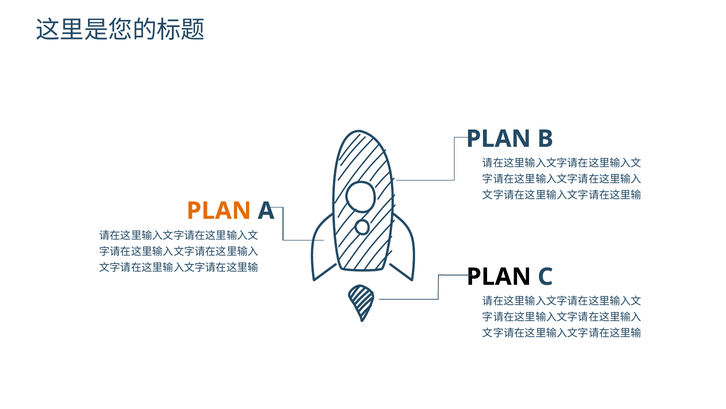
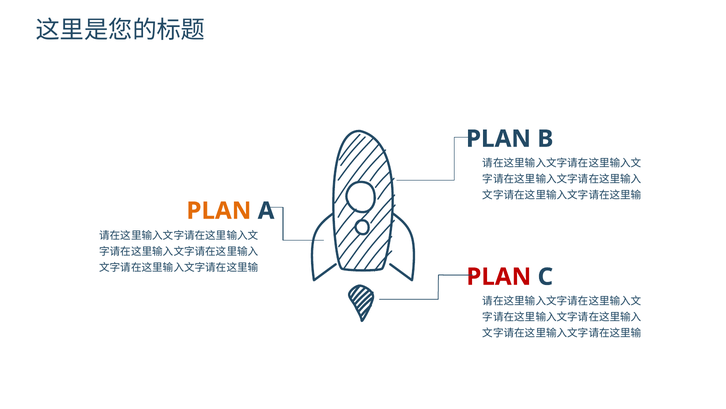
PLAN at (499, 276) colour: black -> red
